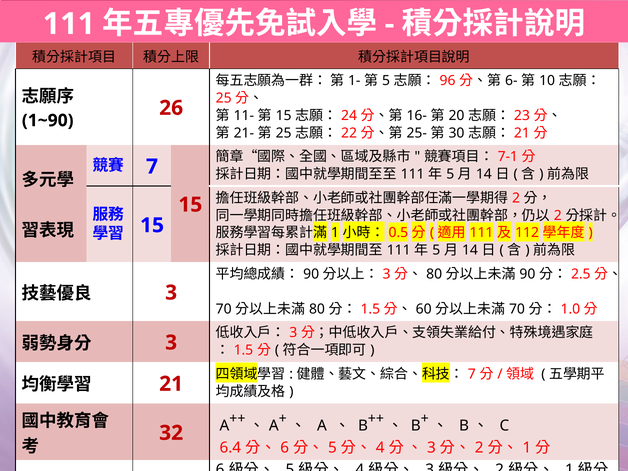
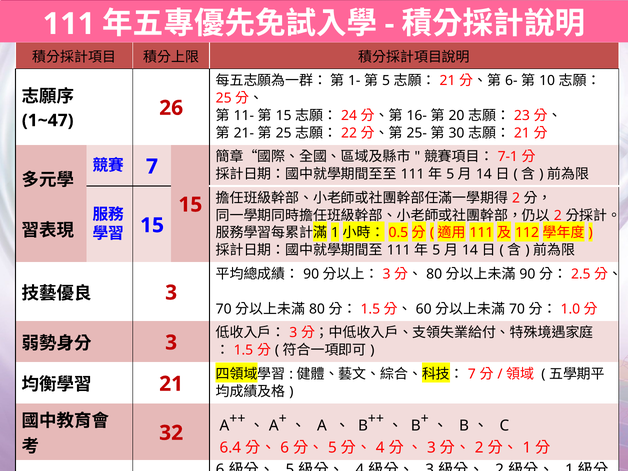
96 at (448, 81): 96 -> 21
1~90: 1~90 -> 1~47
